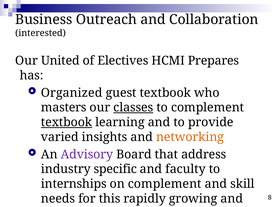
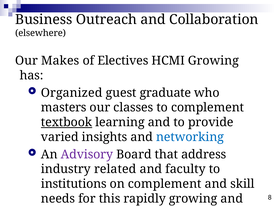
interested: interested -> elsewhere
United: United -> Makes
HCMI Prepares: Prepares -> Growing
guest textbook: textbook -> graduate
classes underline: present -> none
networking colour: orange -> blue
specific: specific -> related
internships: internships -> institutions
